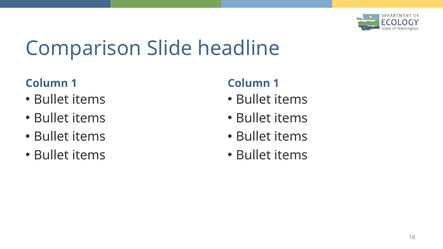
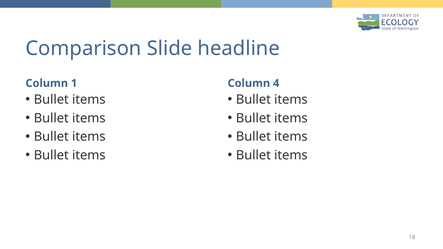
1 at (276, 83): 1 -> 4
